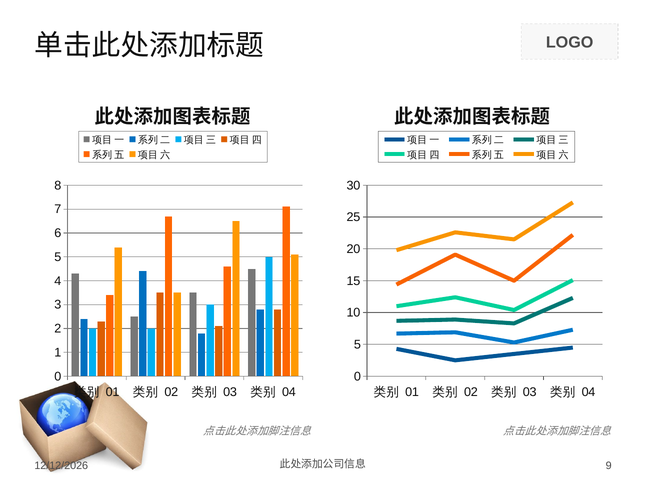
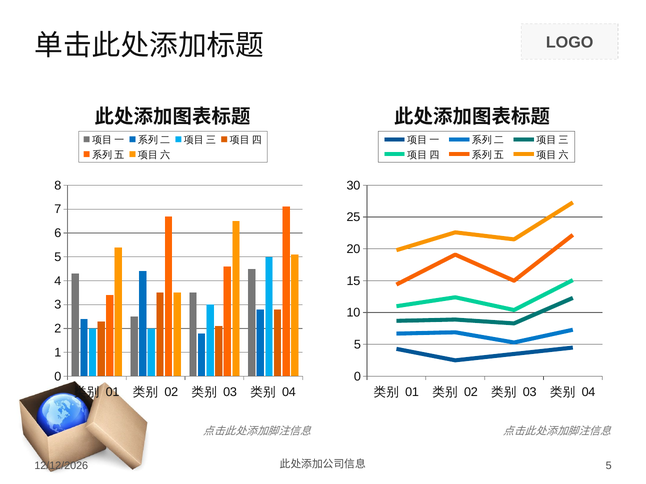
9 at (609, 466): 9 -> 5
